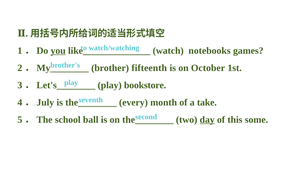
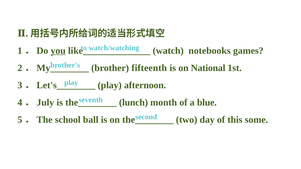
October: October -> National
bookstore: bookstore -> afternoon
every: every -> lunch
take: take -> blue
day underline: present -> none
